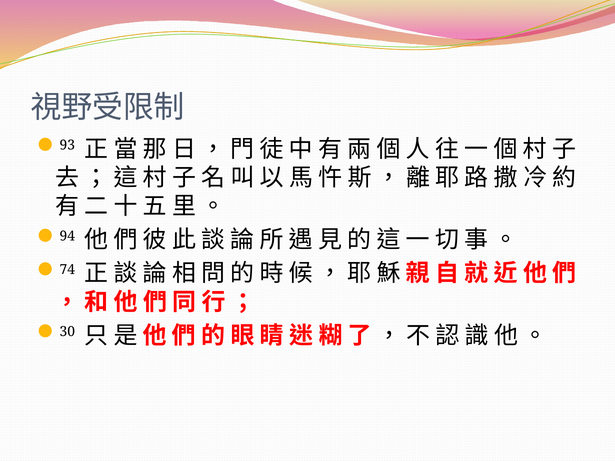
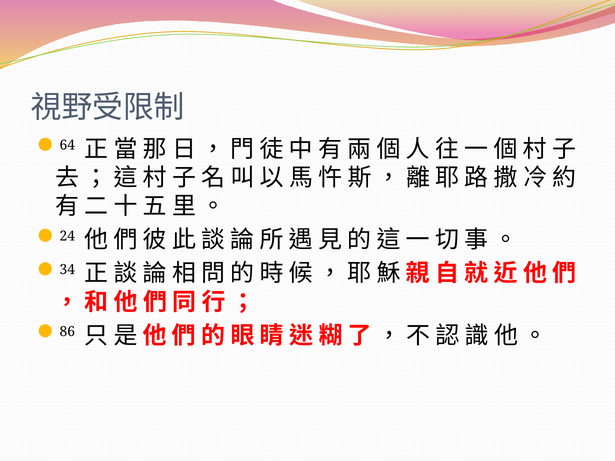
93: 93 -> 64
94: 94 -> 24
74: 74 -> 34
30: 30 -> 86
